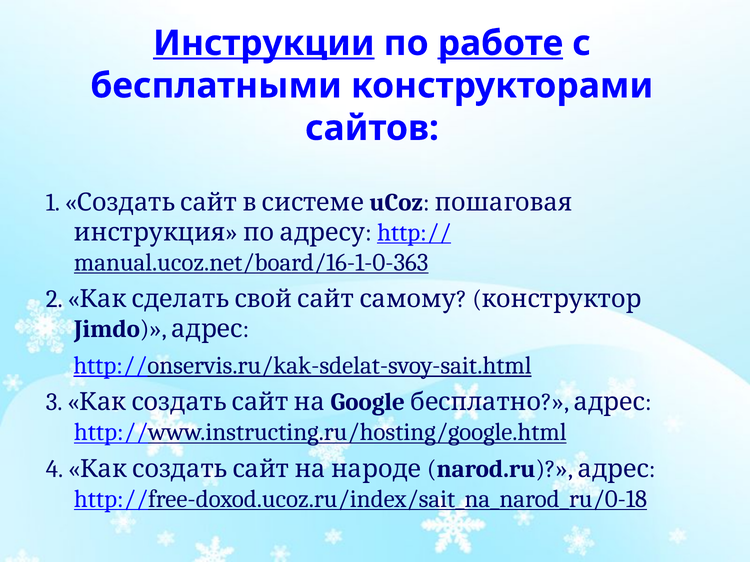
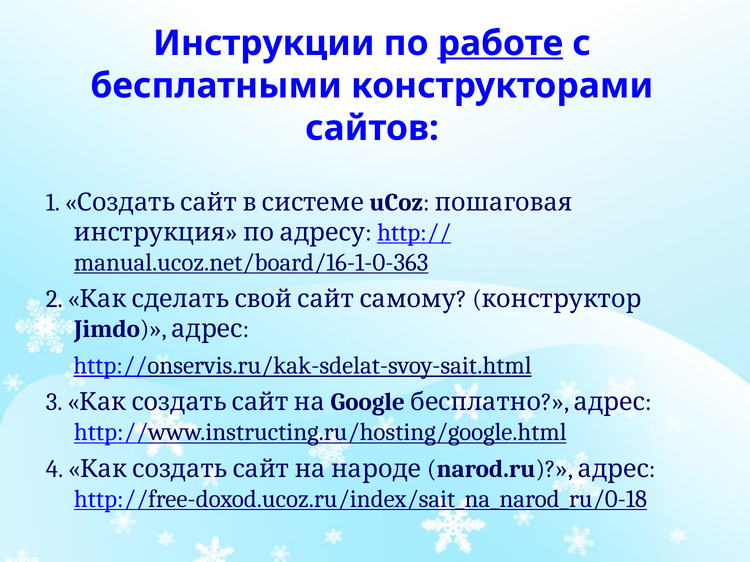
Инструкции underline: present -> none
